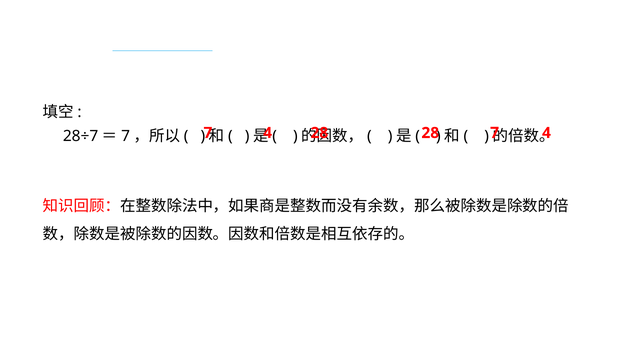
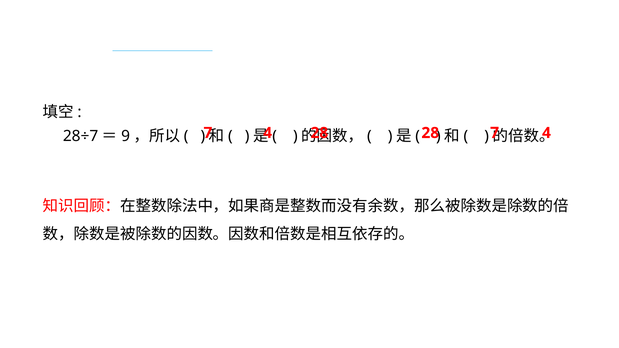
7 at (126, 136): 7 -> 9
